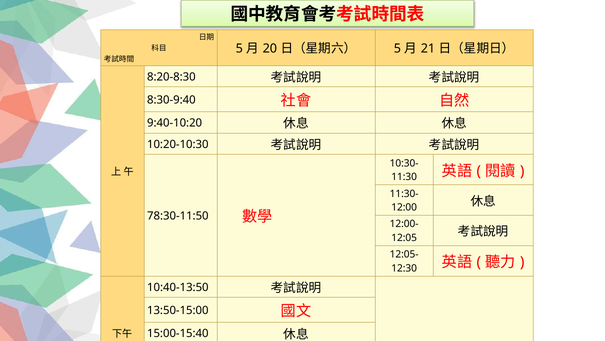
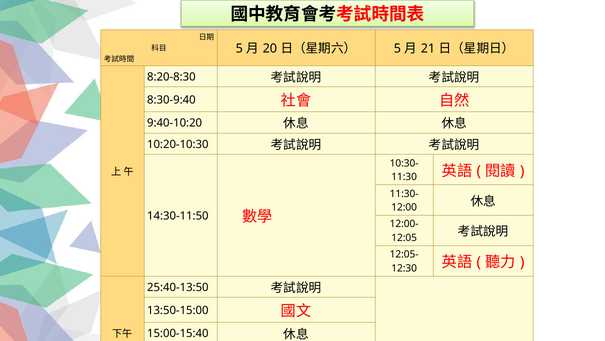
78:30-11:50: 78:30-11:50 -> 14:30-11:50
10:40-13:50: 10:40-13:50 -> 25:40-13:50
